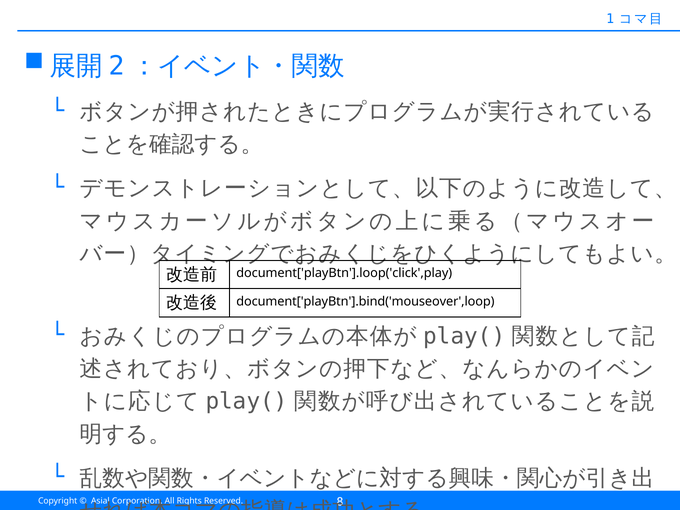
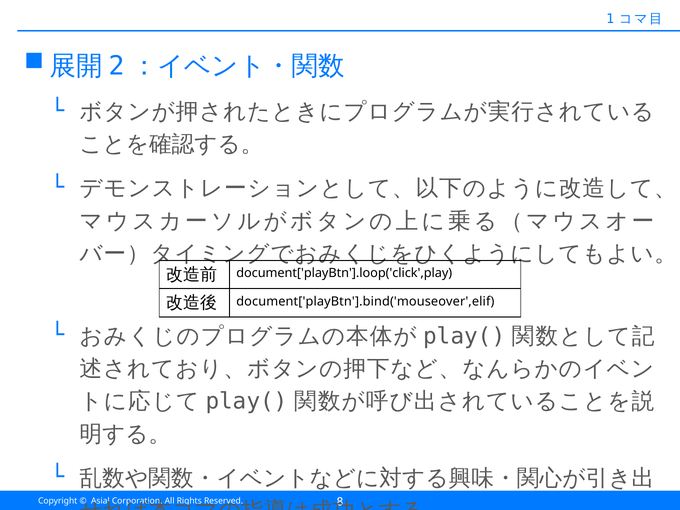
document['playBtn'].bind('mouseover',loop: document['playBtn'].bind('mouseover',loop -> document['playBtn'].bind('mouseover',elif
